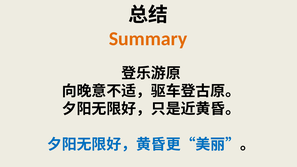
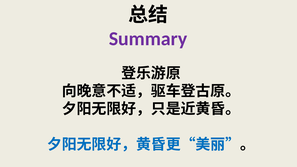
Summary colour: orange -> purple
